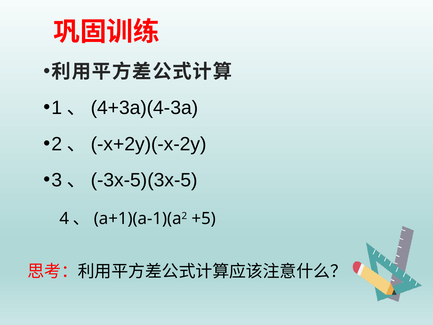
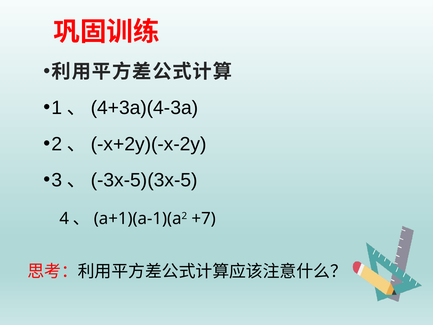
+5: +5 -> +7
